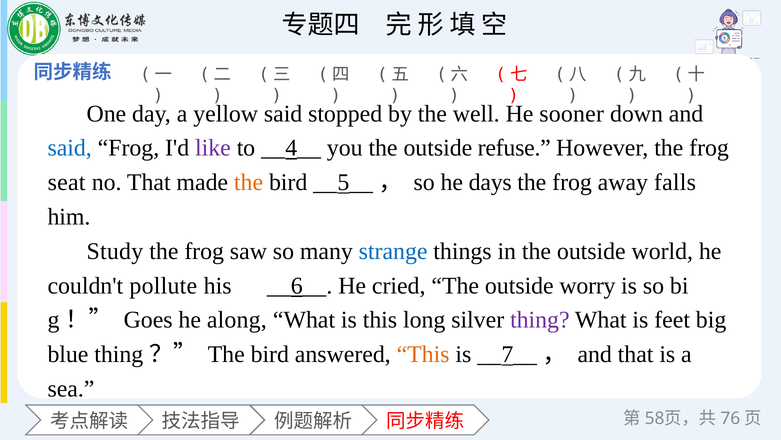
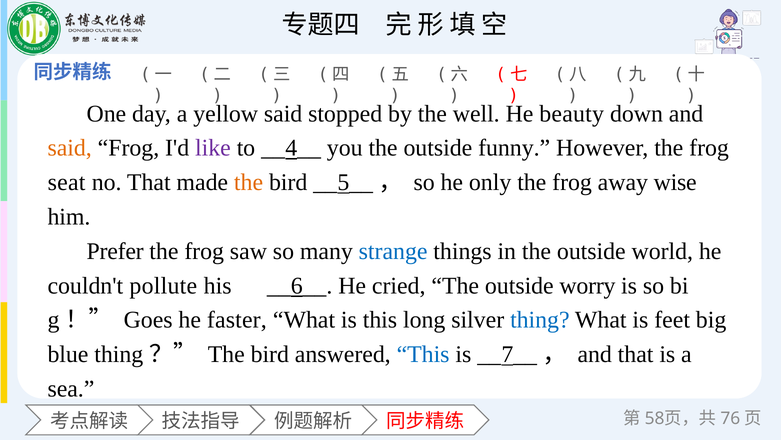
sooner: sooner -> beauty
said at (70, 148) colour: blue -> orange
refuse: refuse -> funny
days: days -> only
falls: falls -> wise
Study: Study -> Prefer
along: along -> faster
thing colour: purple -> blue
This at (423, 354) colour: orange -> blue
